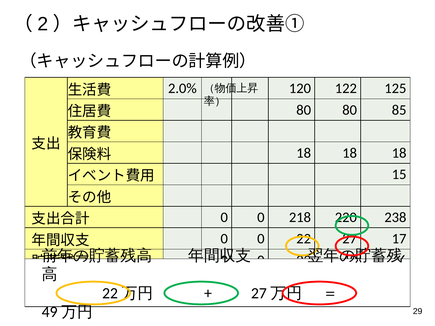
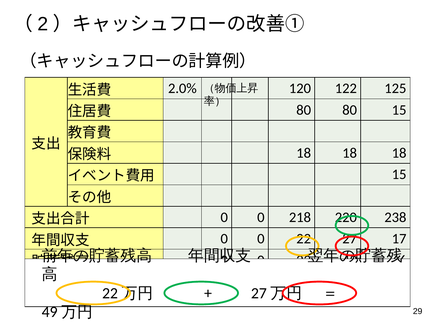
80 85: 85 -> 15
